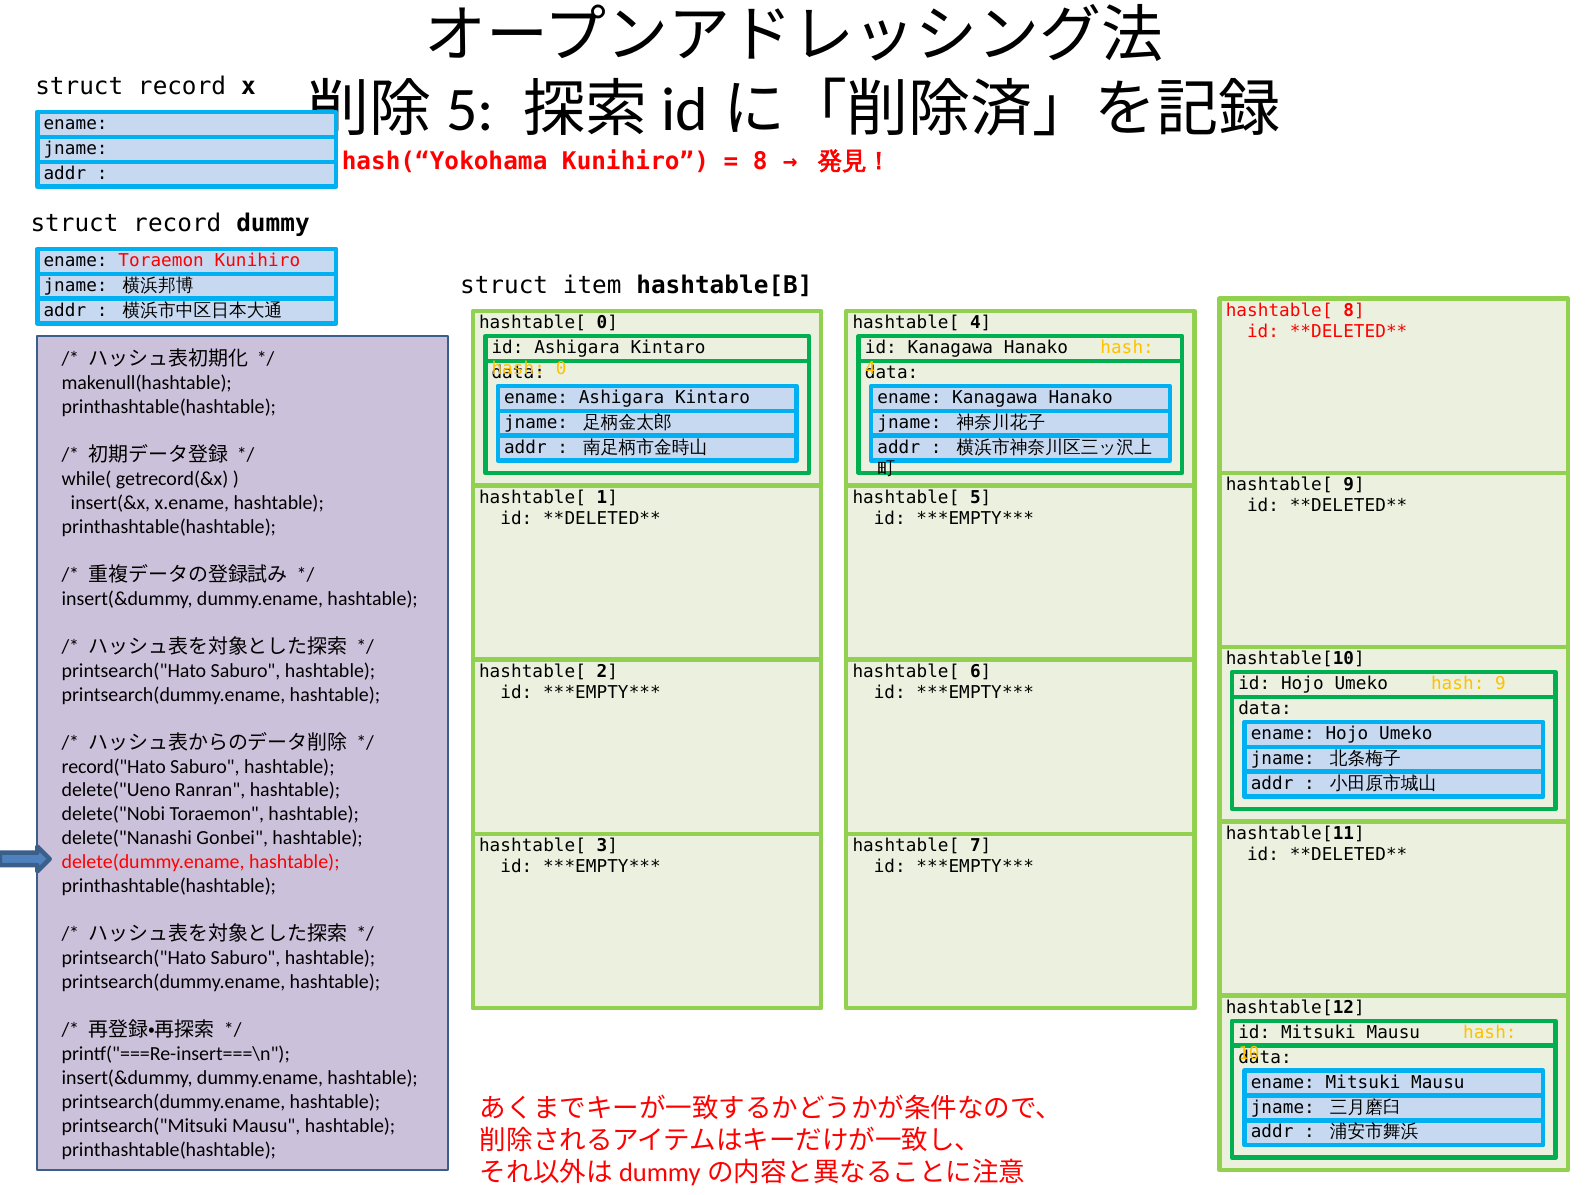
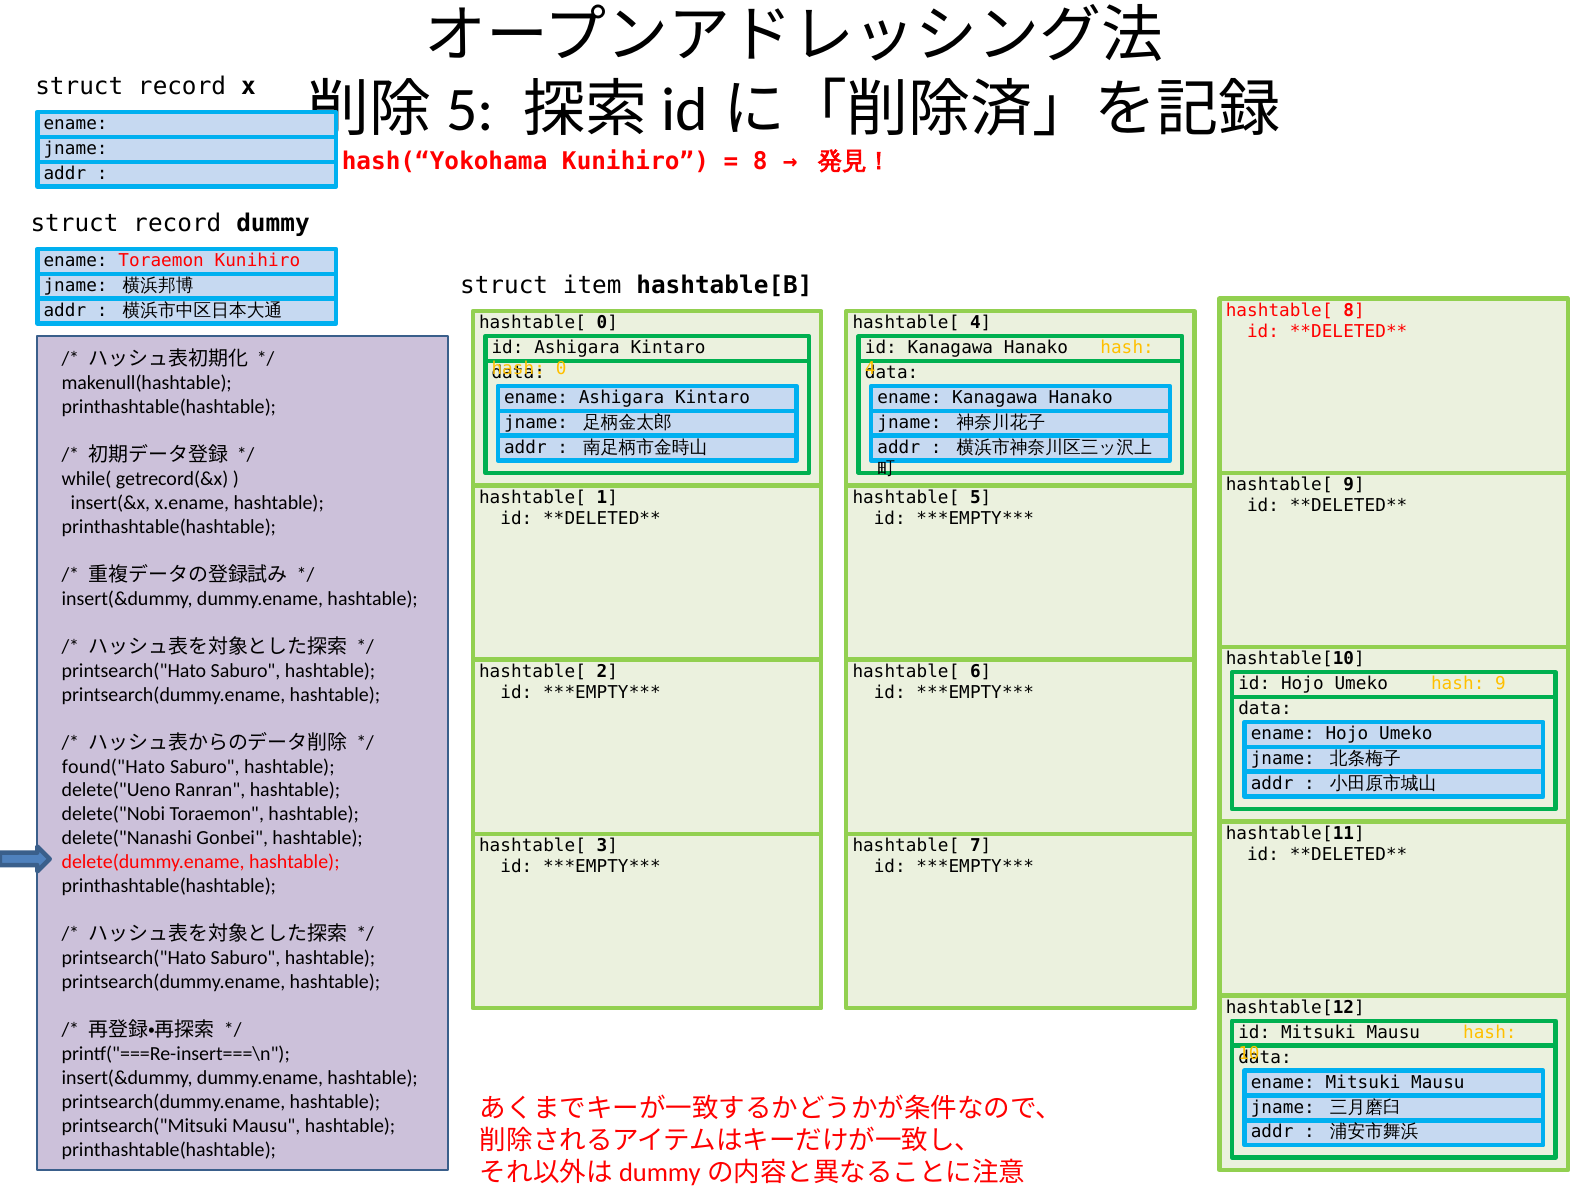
record("Hato: record("Hato -> found("Hato
